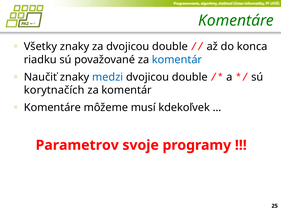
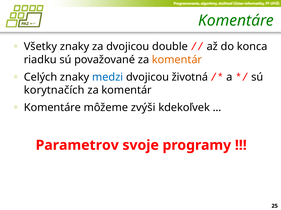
komentár at (177, 60) colour: blue -> orange
Naučiť: Naučiť -> Celých
double at (190, 77): double -> životná
musí: musí -> zvýši
